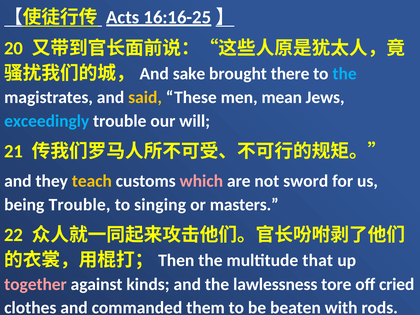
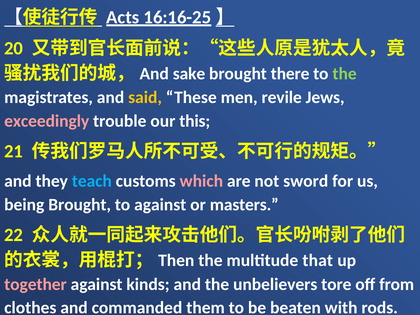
the at (345, 74) colour: light blue -> light green
mean: mean -> revile
exceedingly colour: light blue -> pink
will: will -> this
teach colour: yellow -> light blue
being Trouble: Trouble -> Brought
to singing: singing -> against
lawlessness: lawlessness -> unbelievers
cried: cried -> from
